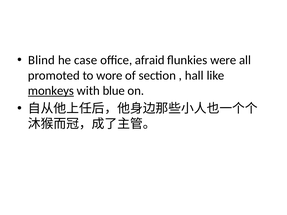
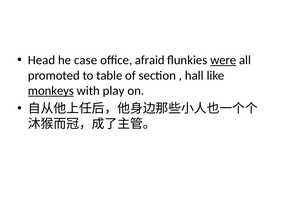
Blind: Blind -> Head
were underline: none -> present
wore: wore -> table
blue: blue -> play
